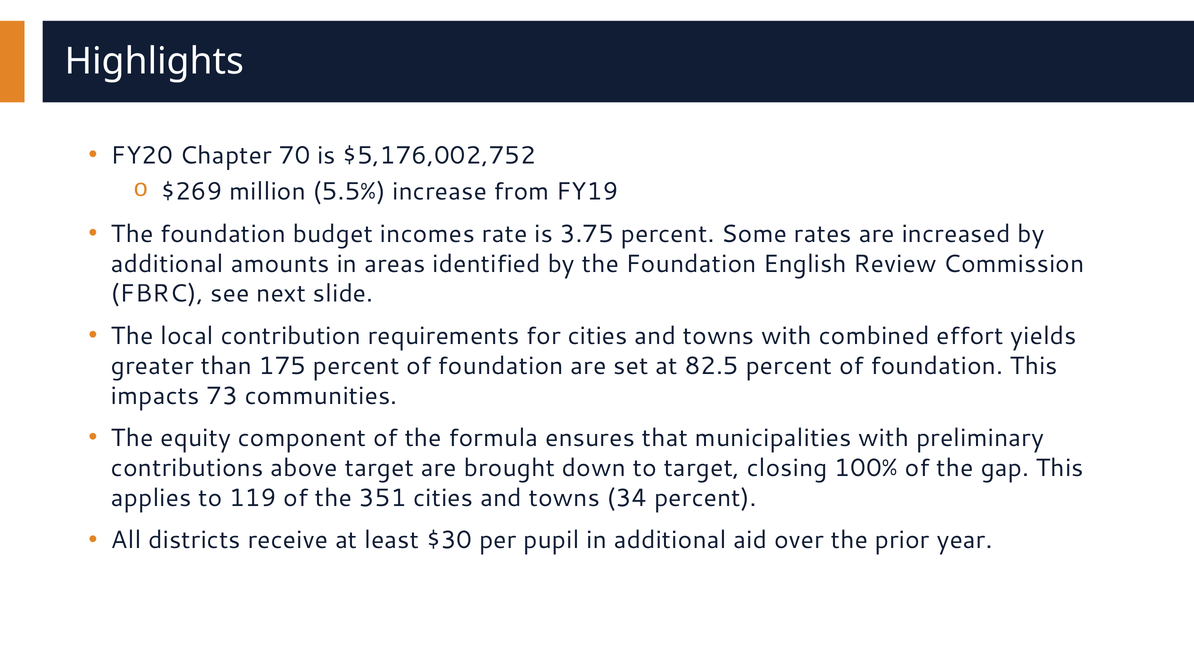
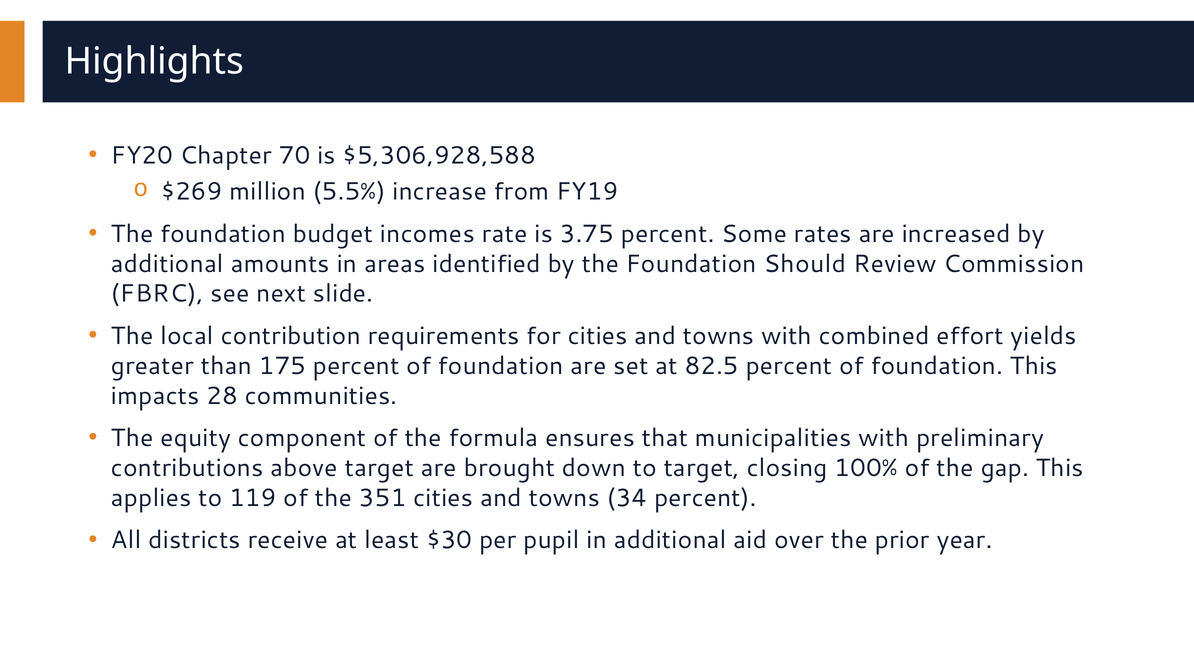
$5,176,002,752: $5,176,002,752 -> $5,306,928,588
English: English -> Should
73: 73 -> 28
